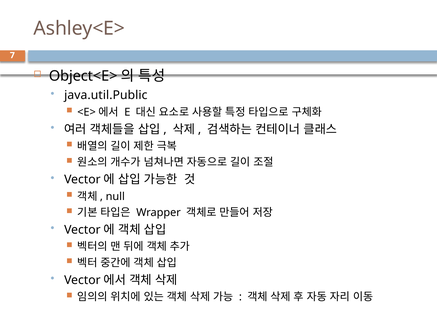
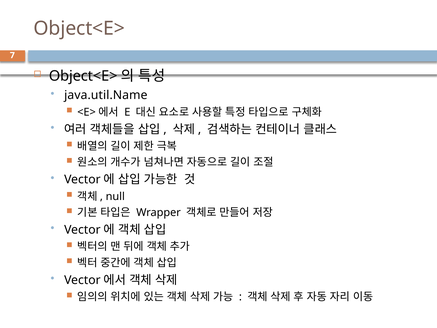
Ashley<E> at (79, 29): Ashley<E> -> Object<E>
java.util.Public: java.util.Public -> java.util.Name
